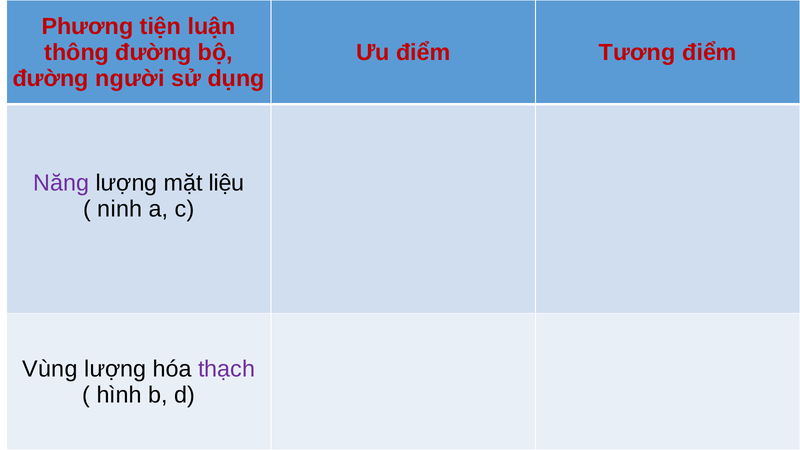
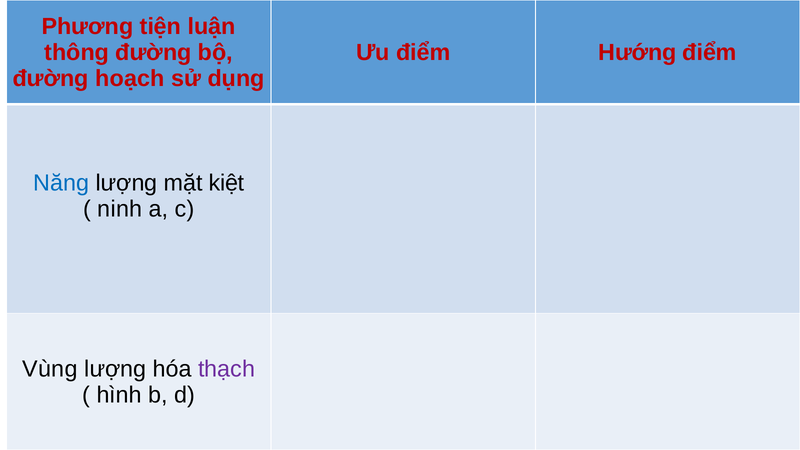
Tương: Tương -> Hướng
người: người -> hoạch
Năng colour: purple -> blue
liệu: liệu -> kiệt
